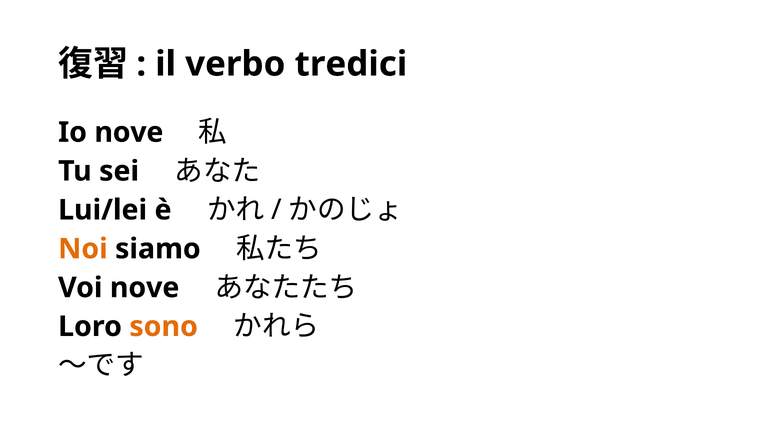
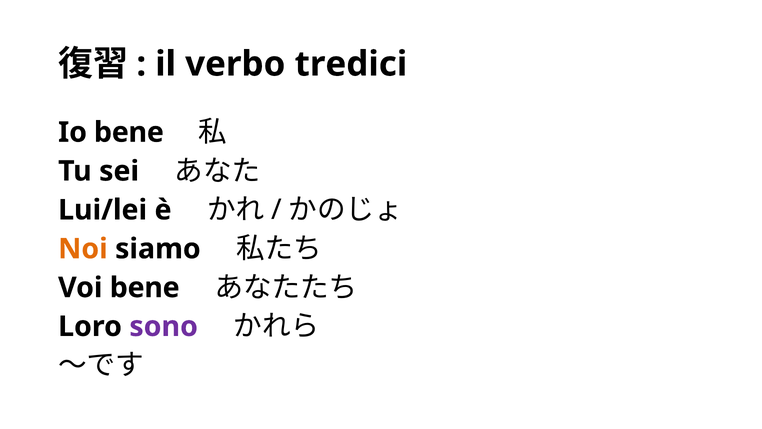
Io nove: nove -> bene
Voi nove: nove -> bene
sono colour: orange -> purple
